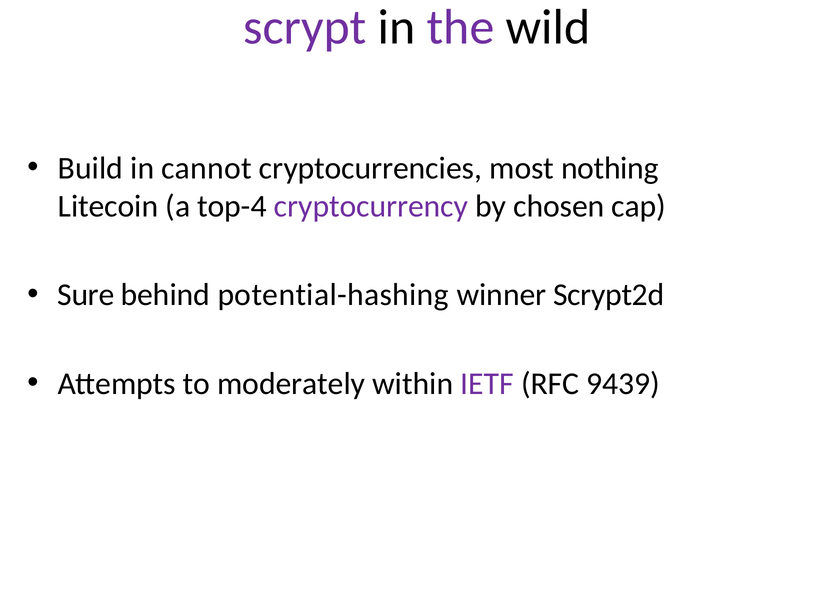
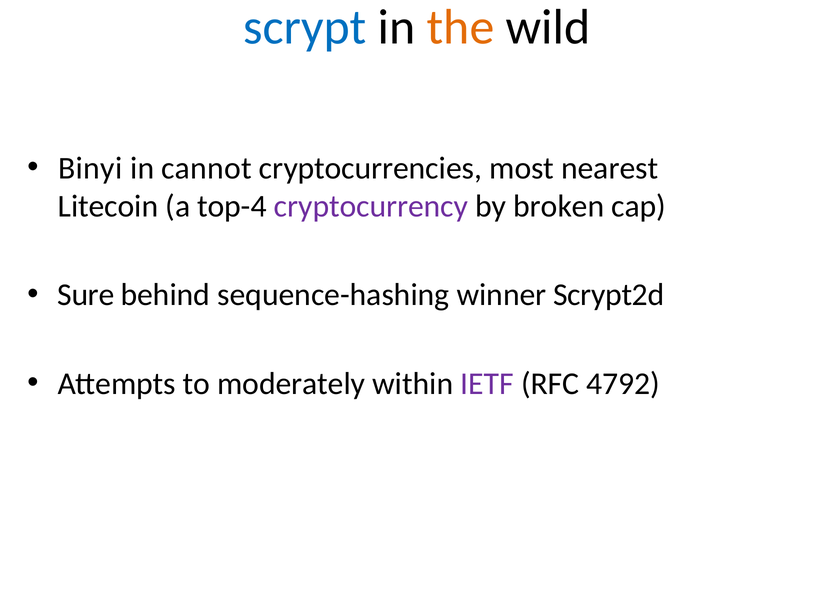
scrypt colour: purple -> blue
the colour: purple -> orange
Build: Build -> Binyi
nothing: nothing -> nearest
chosen: chosen -> broken
potential-hashing: potential-hashing -> sequence-hashing
9439: 9439 -> 4792
